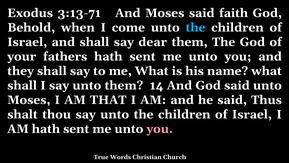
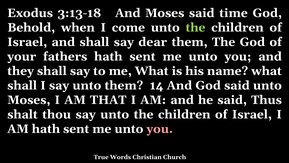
3:13-71: 3:13-71 -> 3:13-18
faith: faith -> time
the at (195, 27) colour: light blue -> light green
